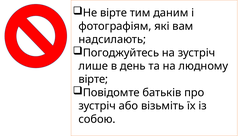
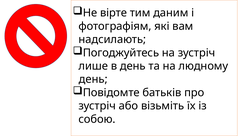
вірте at (93, 79): вірте -> день
